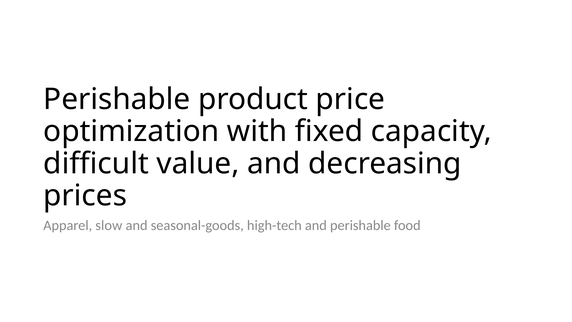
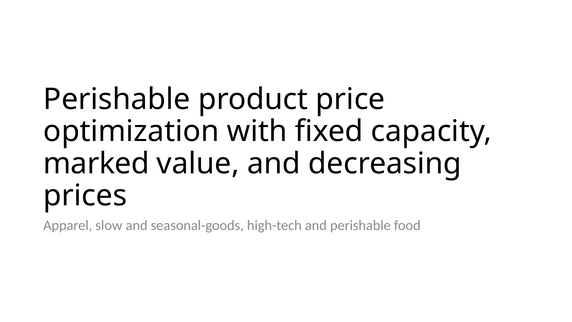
difficult: difficult -> marked
